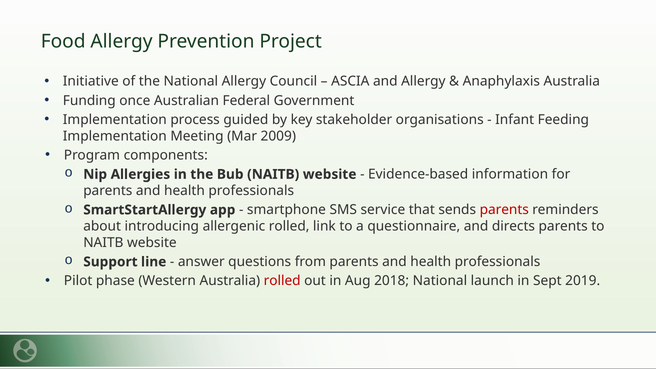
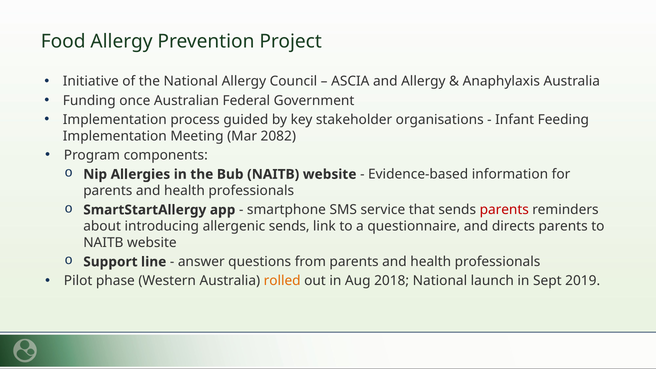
2009: 2009 -> 2082
allergenic rolled: rolled -> sends
rolled at (282, 281) colour: red -> orange
